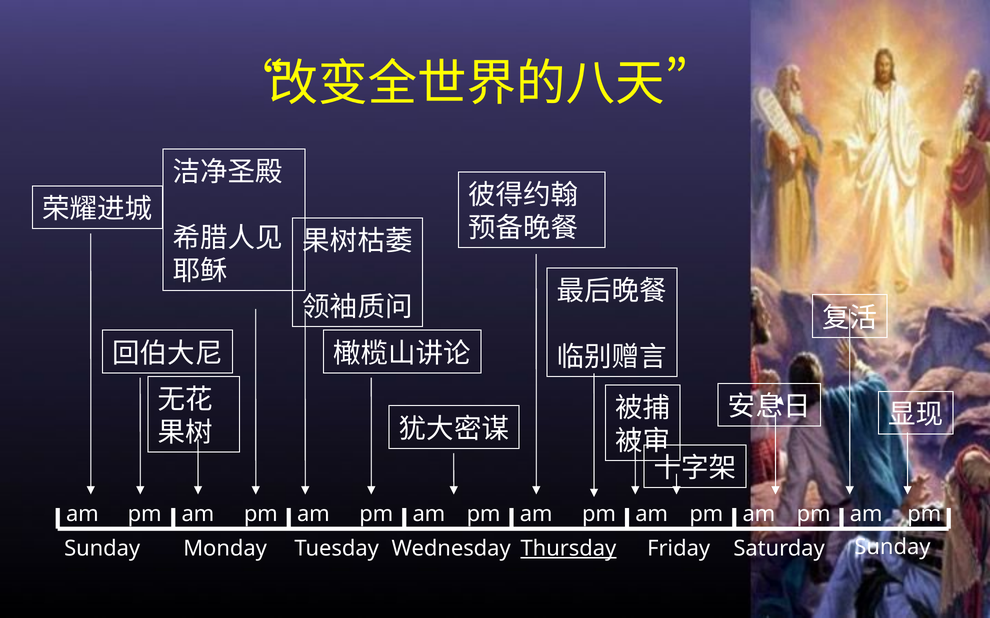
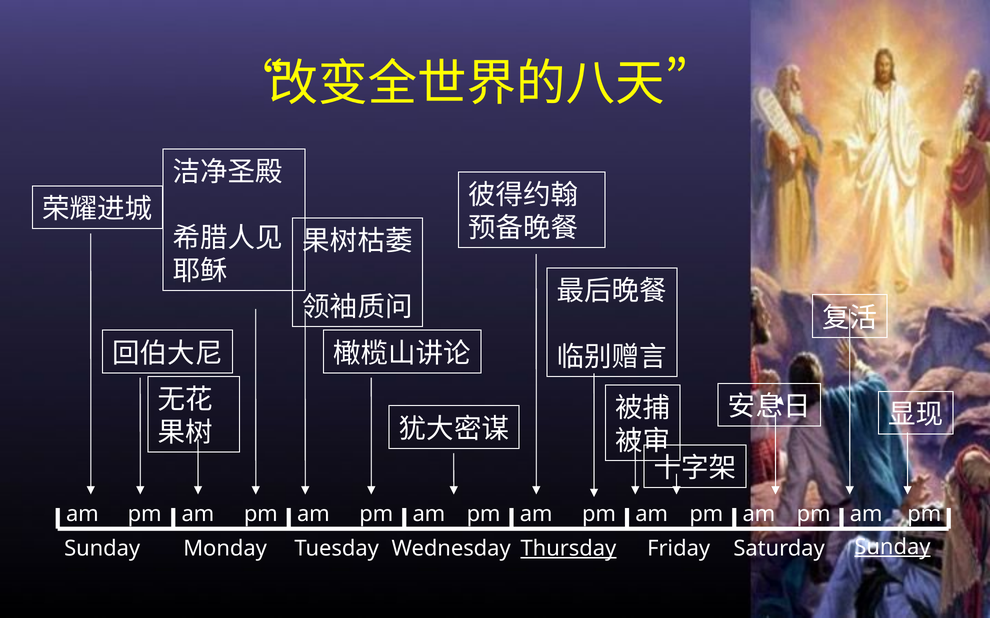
Sunday at (892, 548) underline: none -> present
